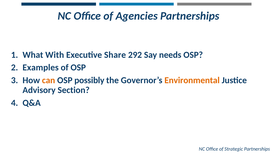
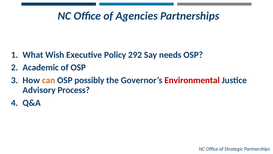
With: With -> Wish
Share: Share -> Policy
Examples: Examples -> Academic
Environmental colour: orange -> red
Section: Section -> Process
